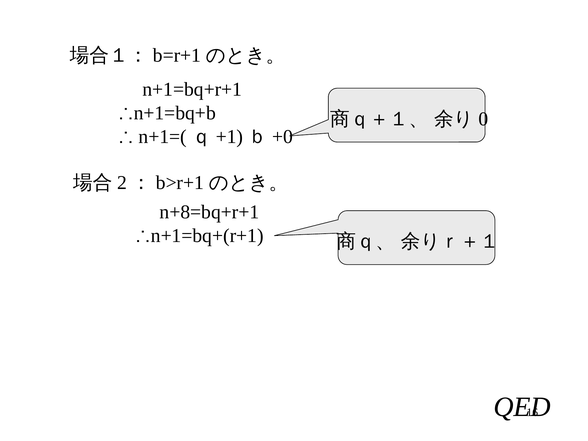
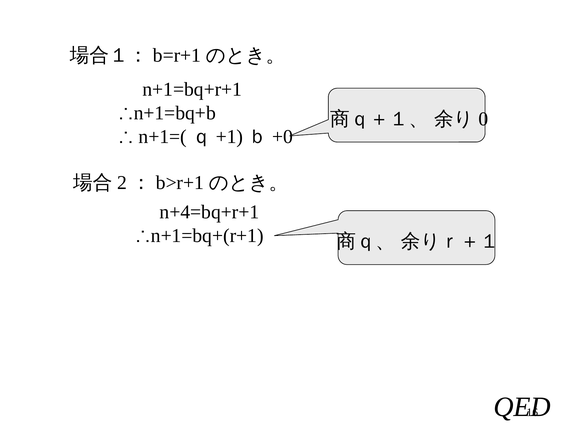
n+8=bq+r+1: n+8=bq+r+1 -> n+4=bq+r+1
